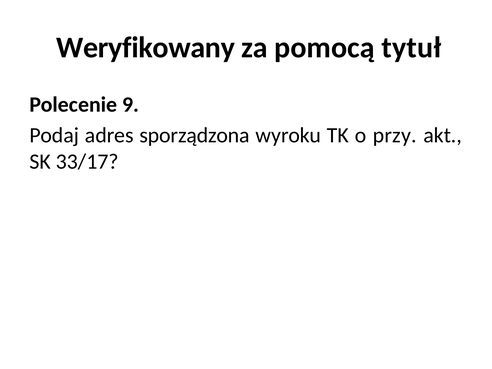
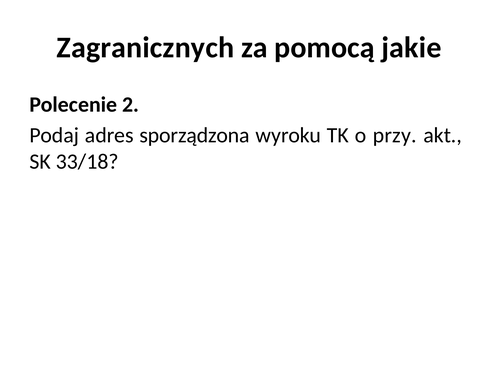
Weryfikowany: Weryfikowany -> Zagranicznych
tytuł: tytuł -> jakie
9: 9 -> 2
33/17: 33/17 -> 33/18
